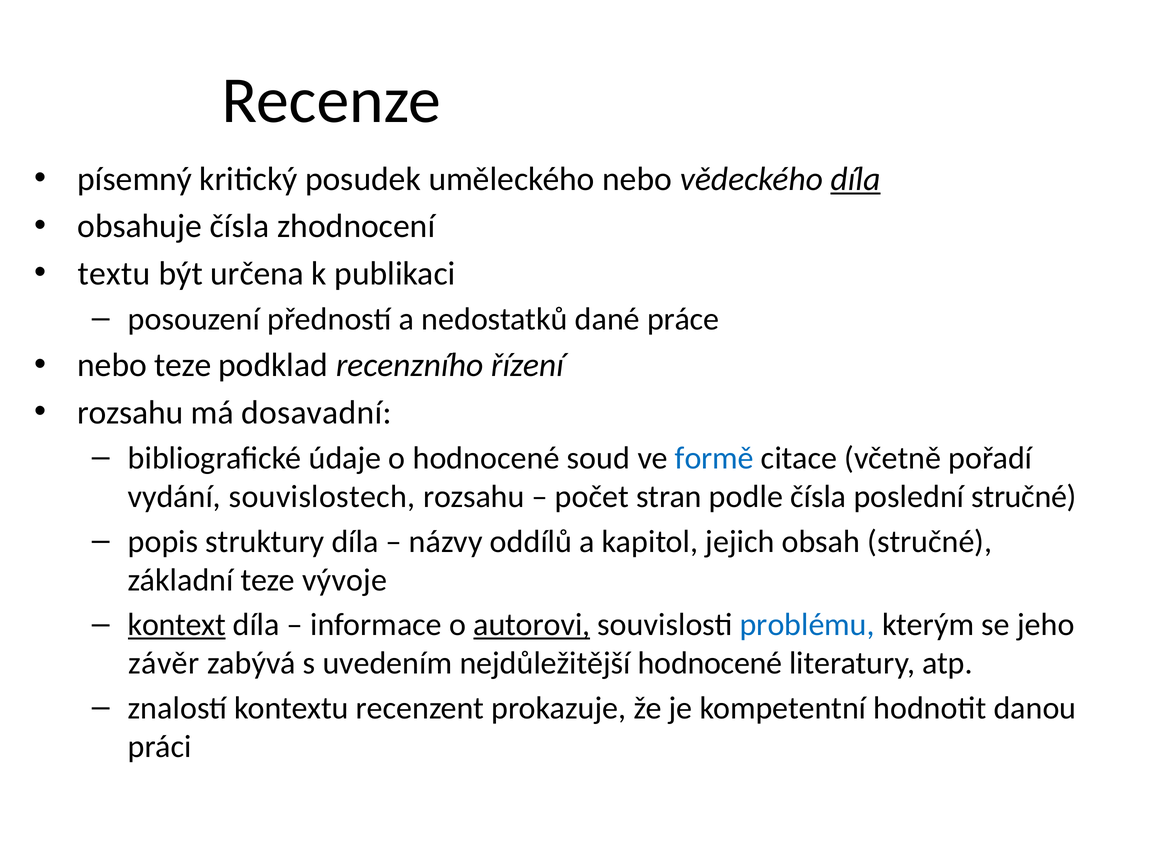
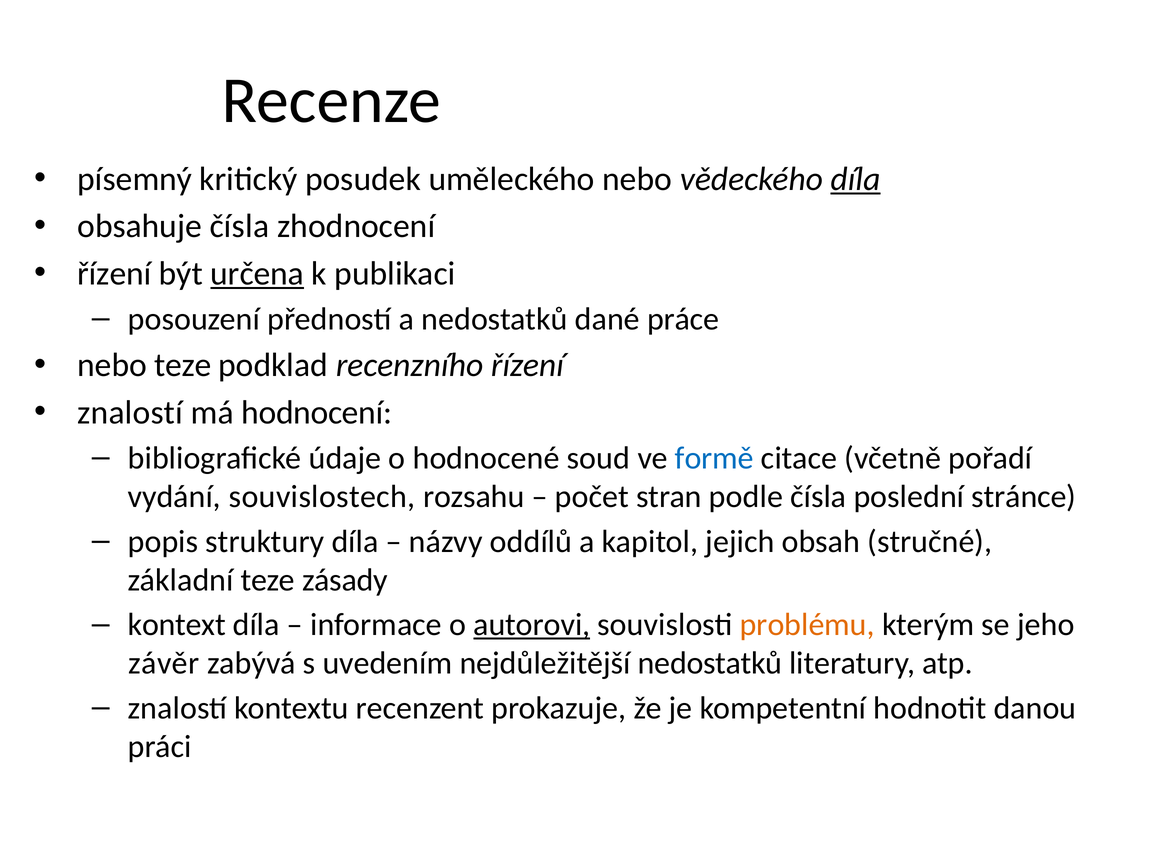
textu at (114, 273): textu -> řízení
určena underline: none -> present
rozsahu at (130, 412): rozsahu -> znalostí
dosavadní: dosavadní -> hodnocení
poslední stručné: stručné -> stránce
vývoje: vývoje -> zásady
kontext underline: present -> none
problému colour: blue -> orange
nejdůležitější hodnocené: hodnocené -> nedostatků
